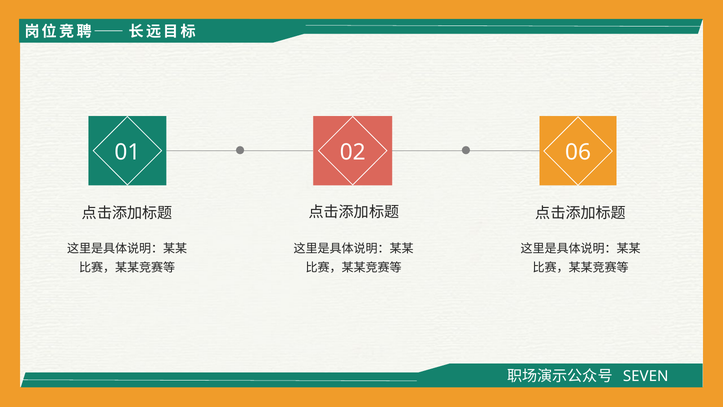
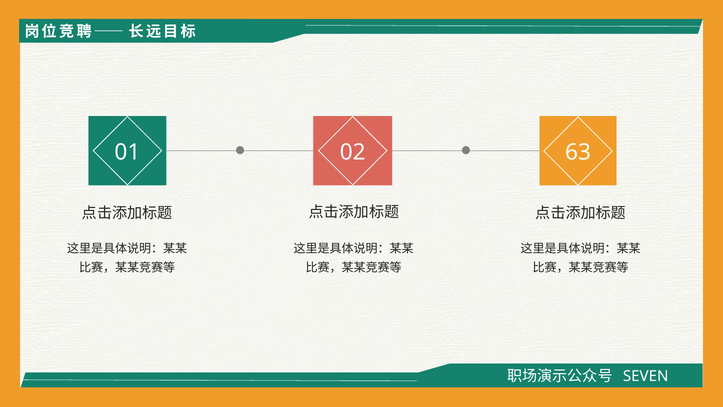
06: 06 -> 63
